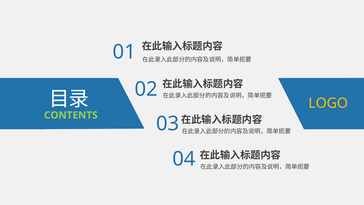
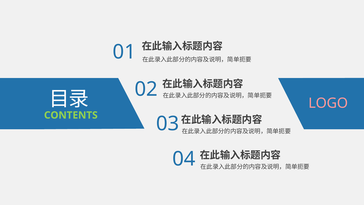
LOGO colour: yellow -> pink
